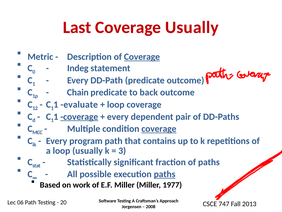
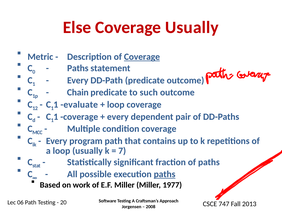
Last: Last -> Else
Indeg at (78, 68): Indeg -> Paths
back: back -> such
coverage at (79, 116) underline: present -> none
coverage at (159, 129) underline: present -> none
3: 3 -> 7
